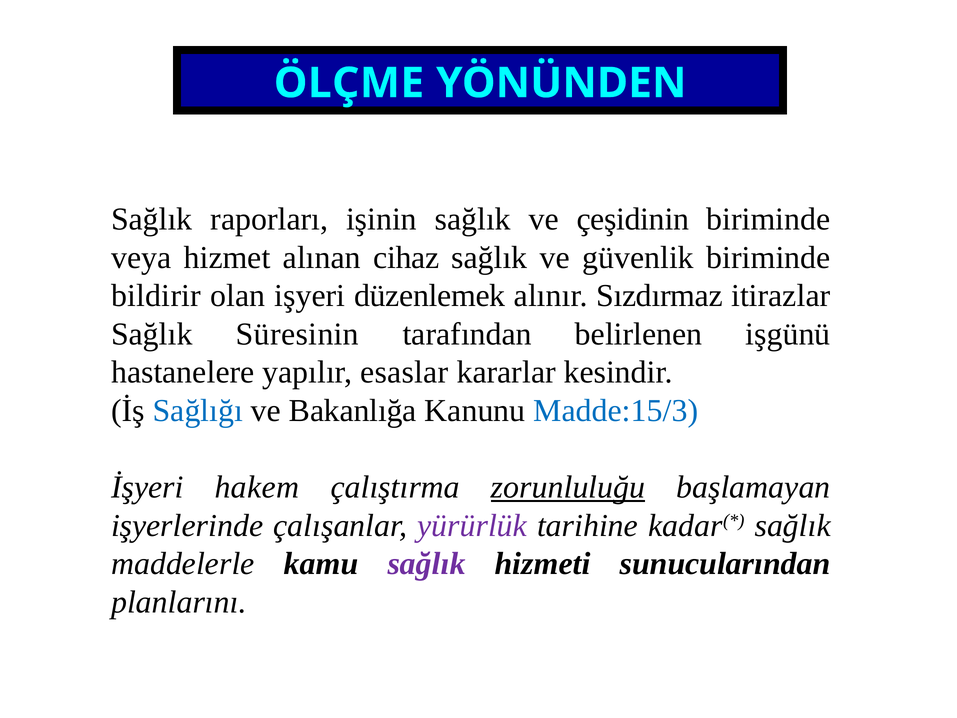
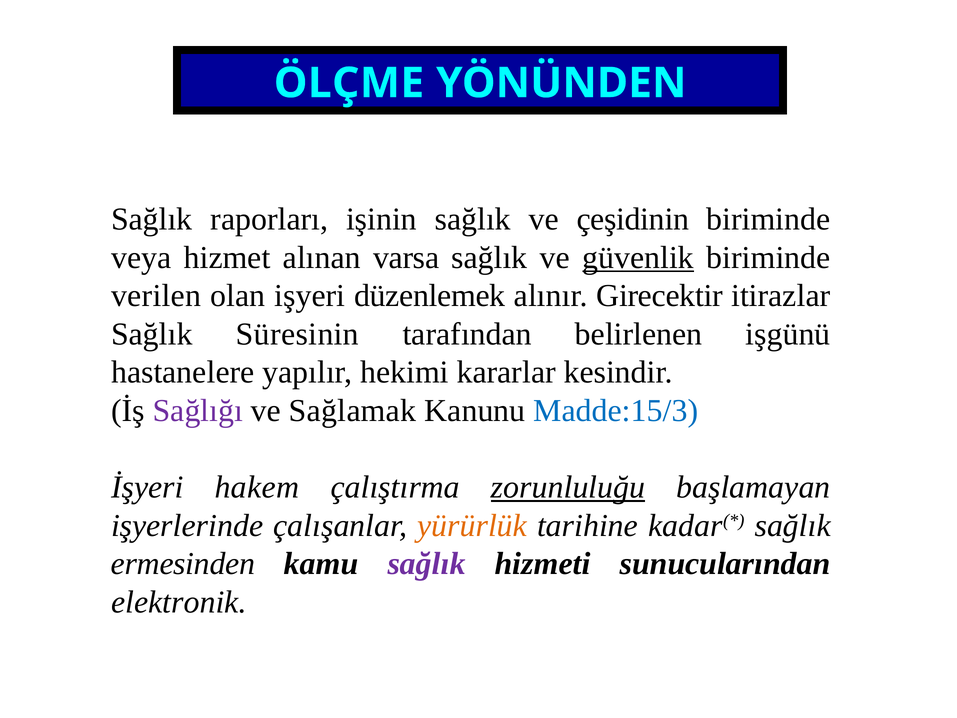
cihaz: cihaz -> varsa
güvenlik underline: none -> present
bildirir: bildirir -> verilen
Sızdırmaz: Sızdırmaz -> Girecektir
esaslar: esaslar -> hekimi
Sağlığı colour: blue -> purple
Bakanlığa: Bakanlığa -> Sağlamak
yürürlük colour: purple -> orange
maddelerle: maddelerle -> ermesinden
planlarını: planlarını -> elektronik
